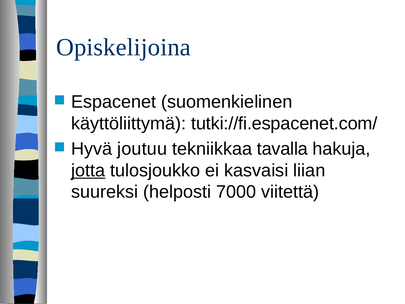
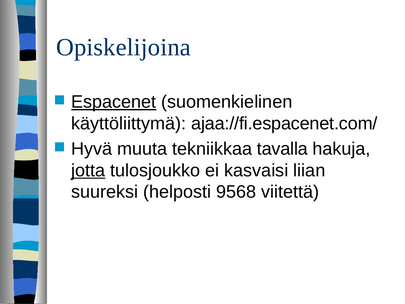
Espacenet underline: none -> present
tutki://fi.espacenet.com/: tutki://fi.espacenet.com/ -> ajaa://fi.espacenet.com/
joutuu: joutuu -> muuta
7000: 7000 -> 9568
